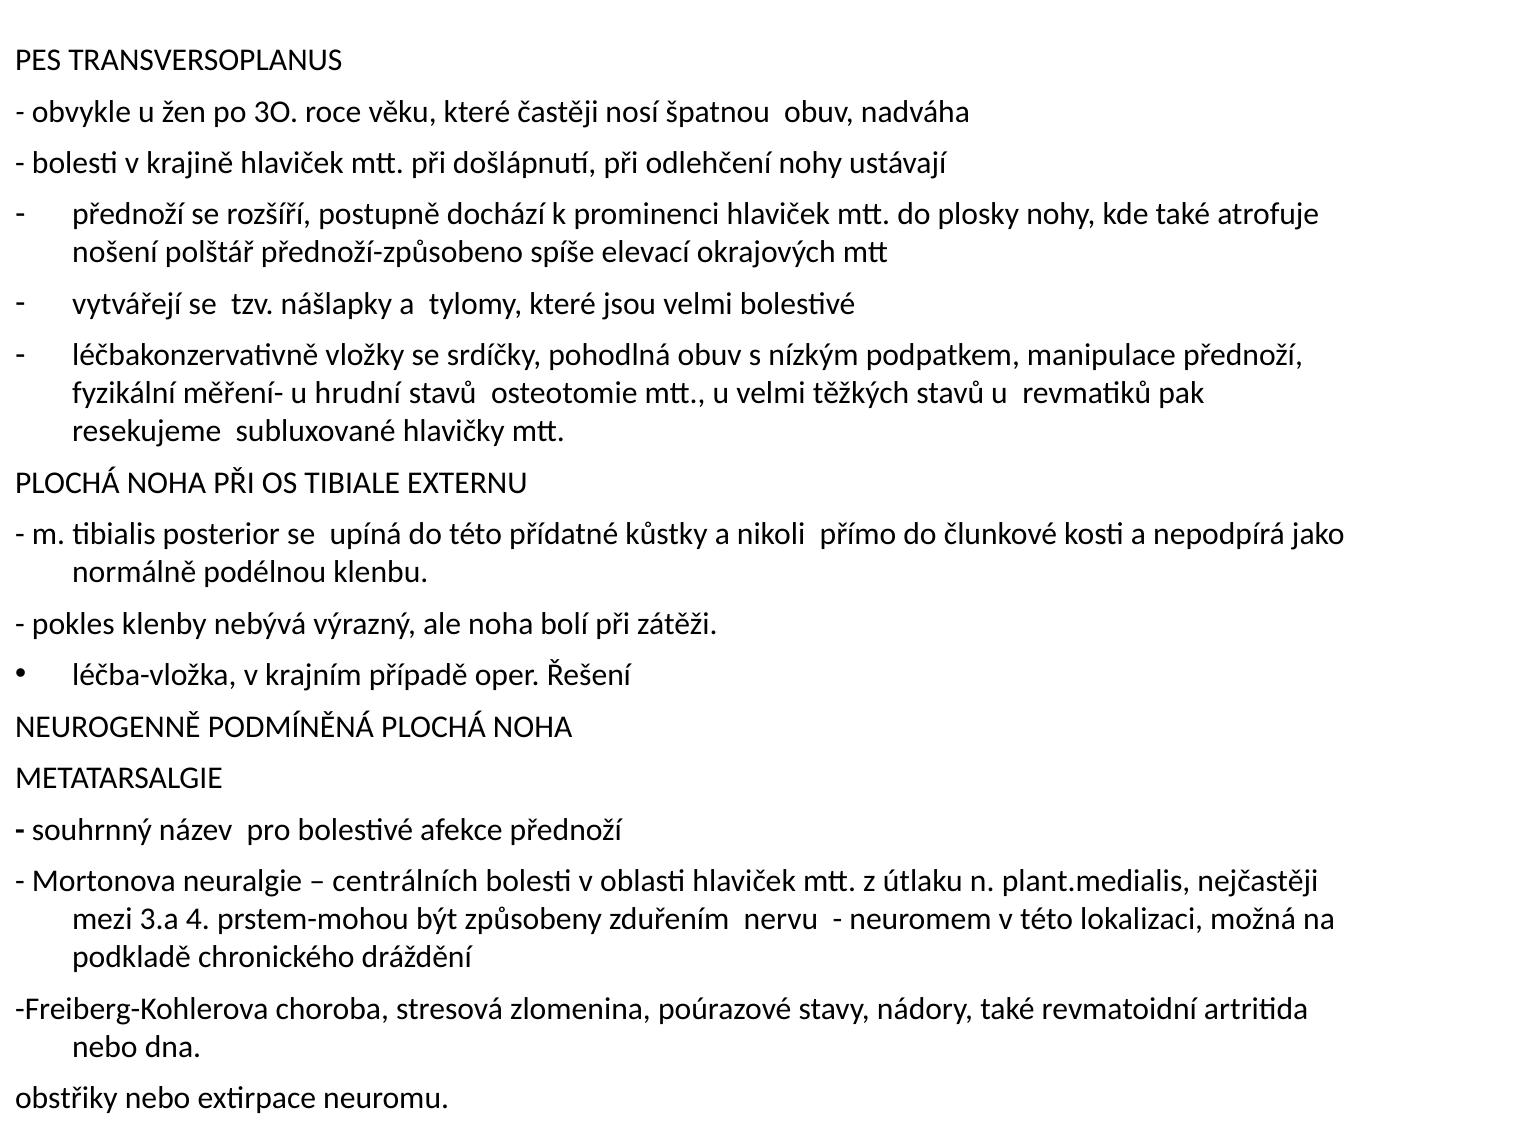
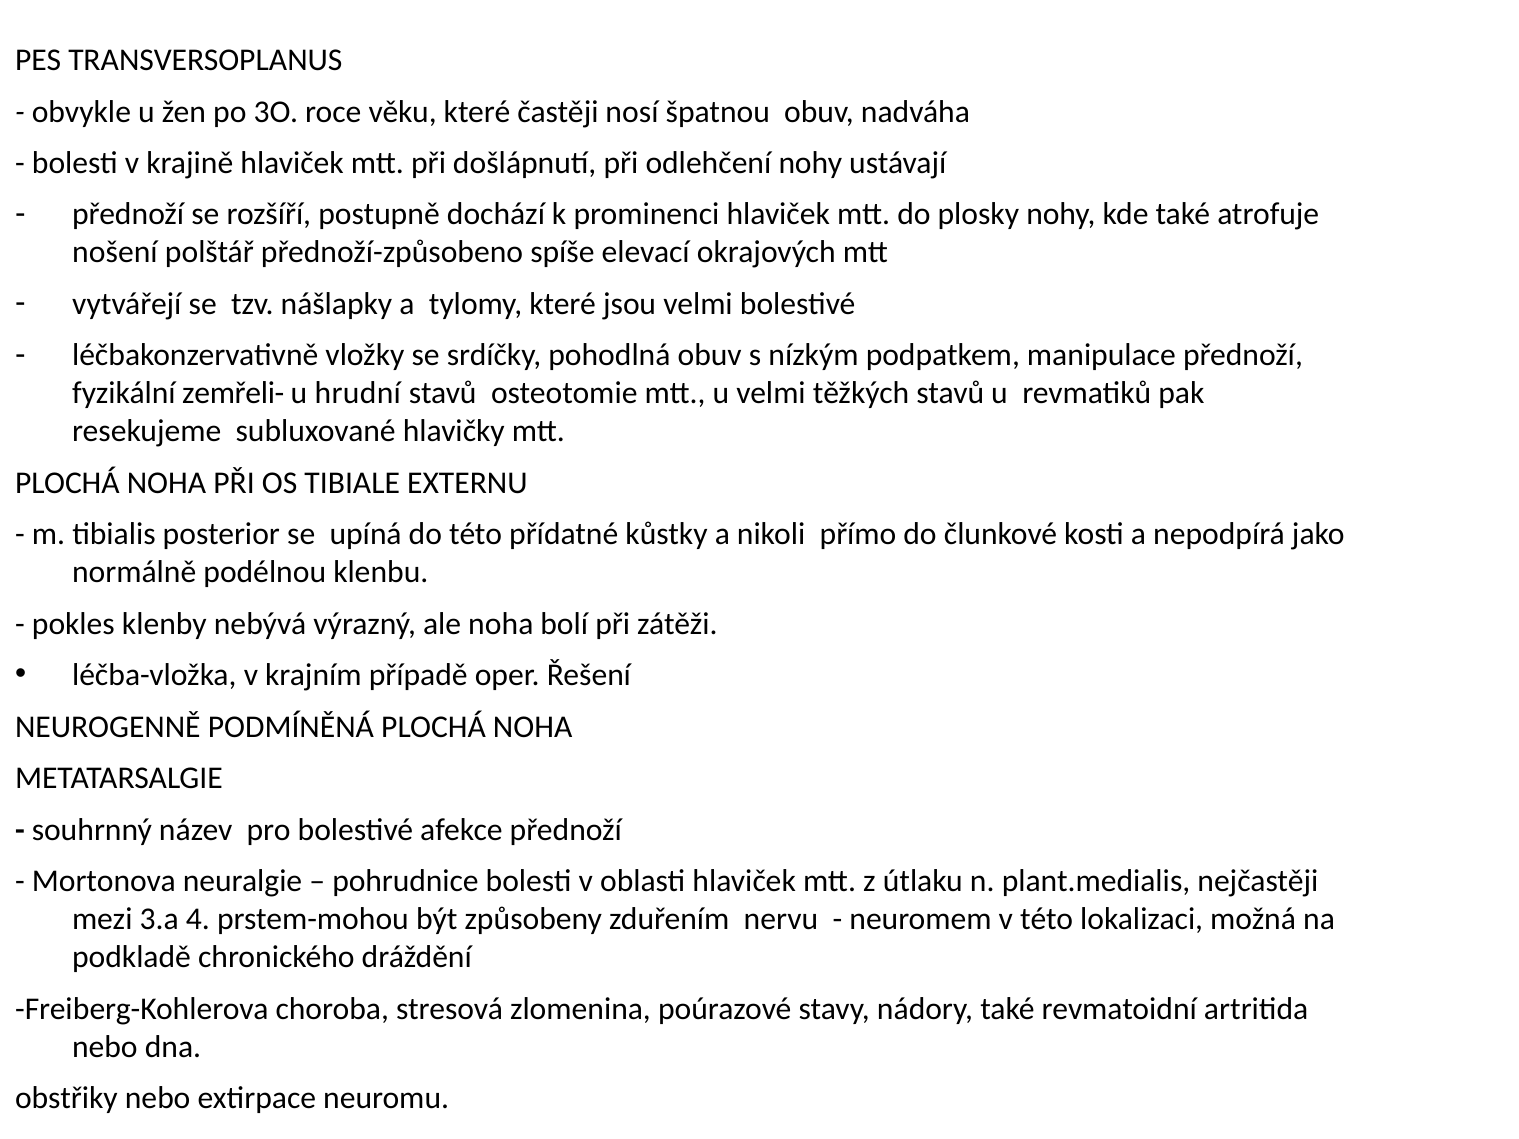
měření-: měření- -> zemřeli-
centrálních: centrálních -> pohrudnice
